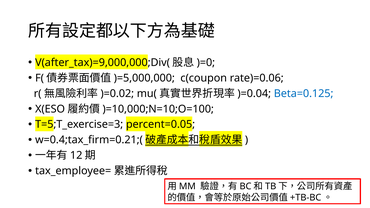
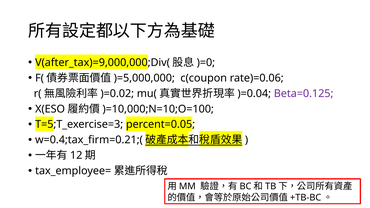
Beta=0.125 colour: blue -> purple
